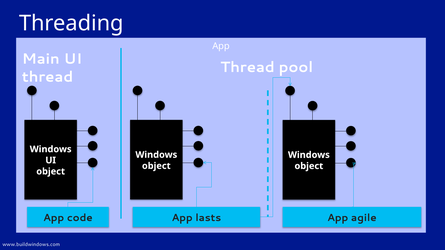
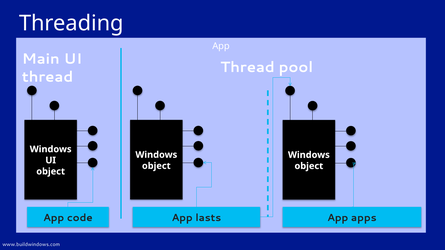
agile: agile -> apps
